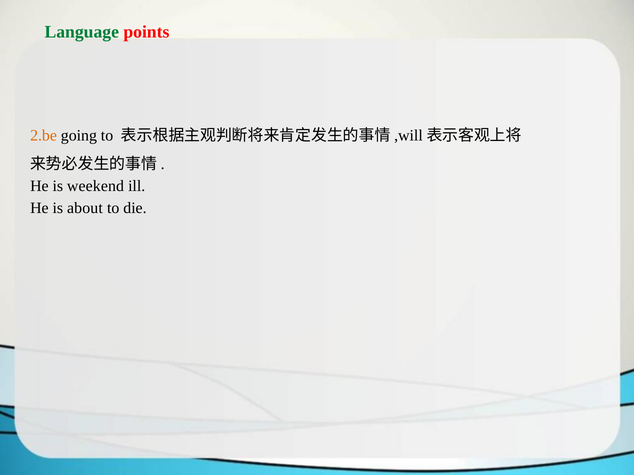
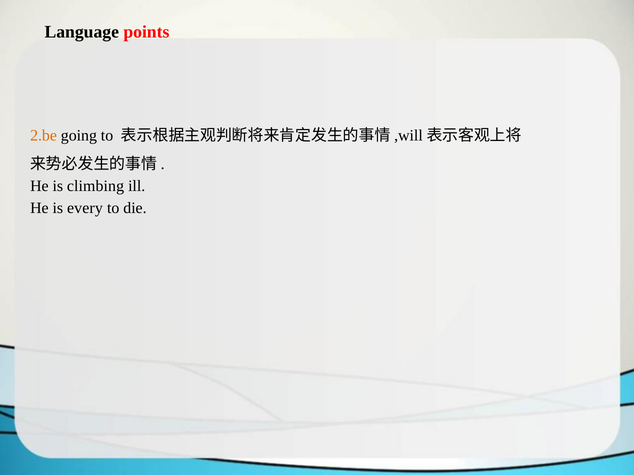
Language colour: green -> black
weekend: weekend -> climbing
about: about -> every
